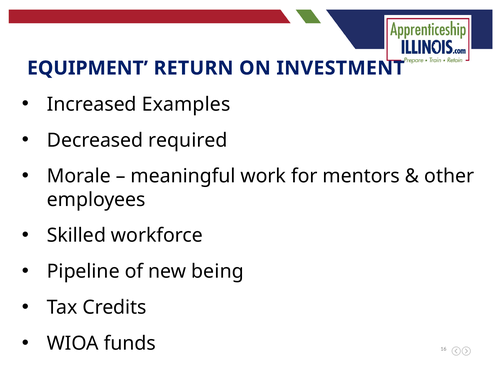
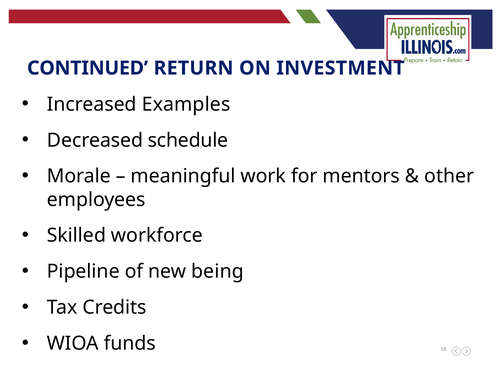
EQUIPMENT: EQUIPMENT -> CONTINUED
required: required -> schedule
